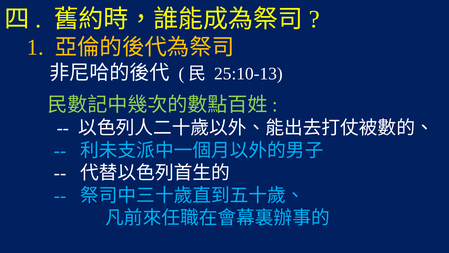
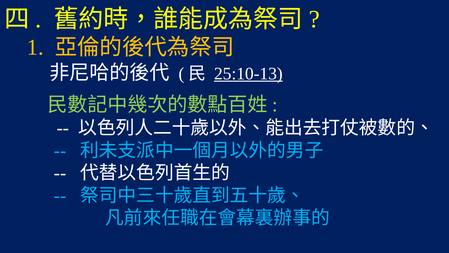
25:10-13 underline: none -> present
